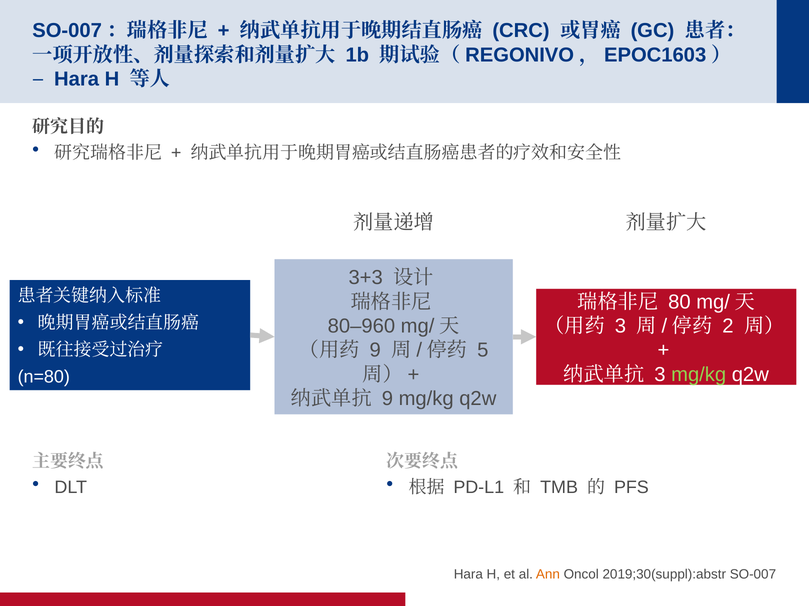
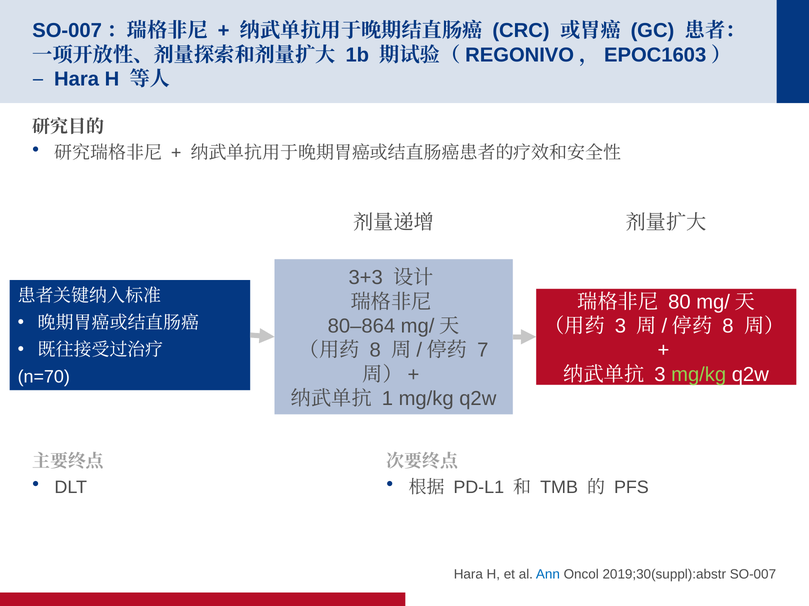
80–960: 80–960 -> 80–864
2 at (728, 326): 2 -> 8
9 at (375, 351): 9 -> 8
5: 5 -> 7
n=80: n=80 -> n=70
9 at (387, 399): 9 -> 1
Ann colour: orange -> blue
